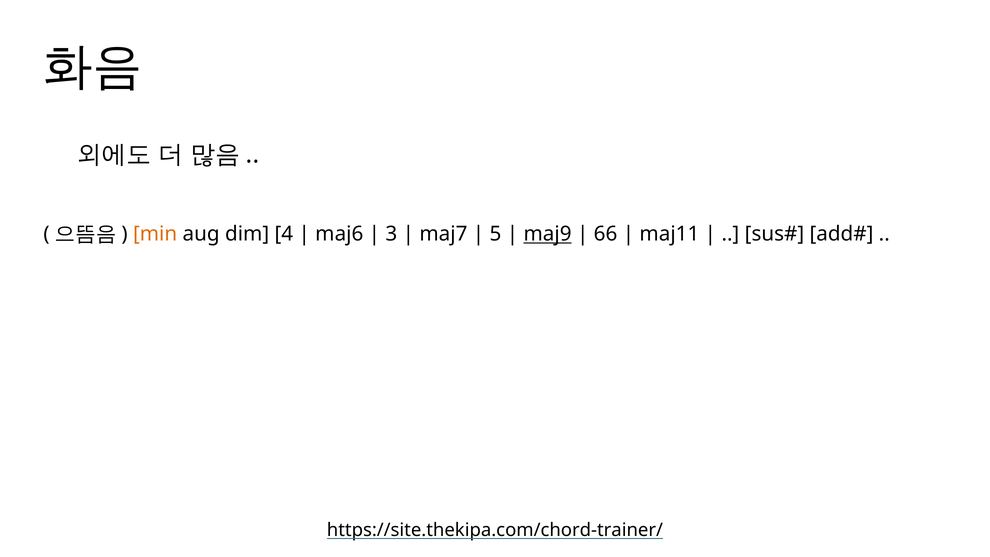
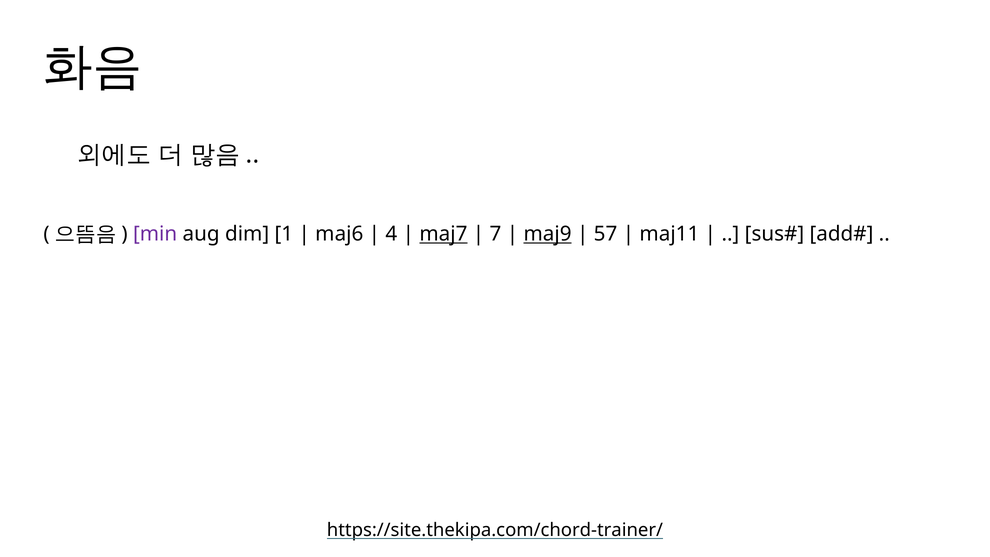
min colour: orange -> purple
4: 4 -> 1
3: 3 -> 4
maj7 underline: none -> present
5: 5 -> 7
66: 66 -> 57
